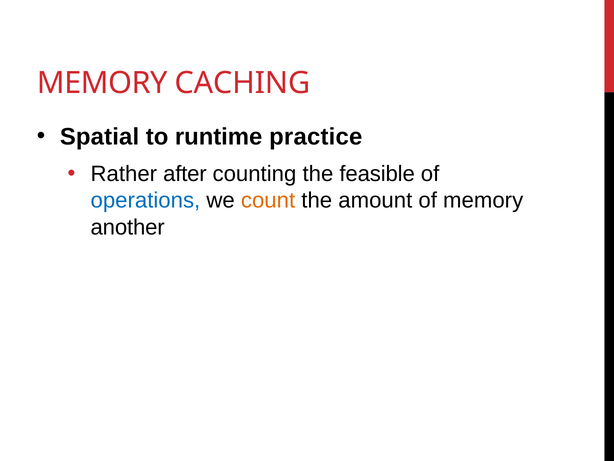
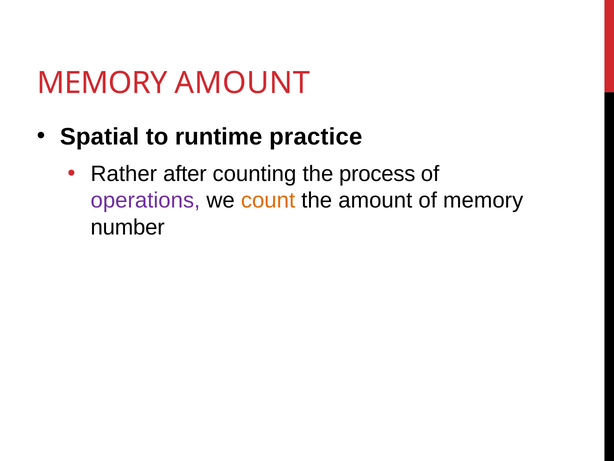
MEMORY CACHING: CACHING -> AMOUNT
feasible: feasible -> process
operations colour: blue -> purple
another: another -> number
